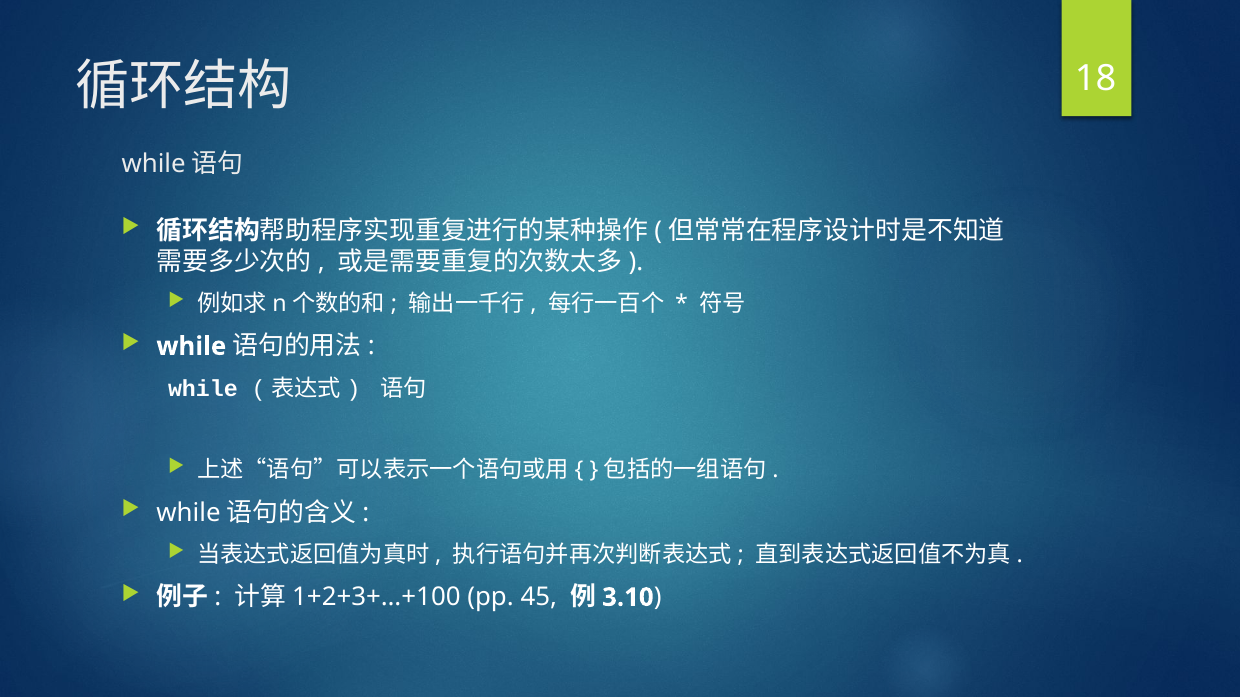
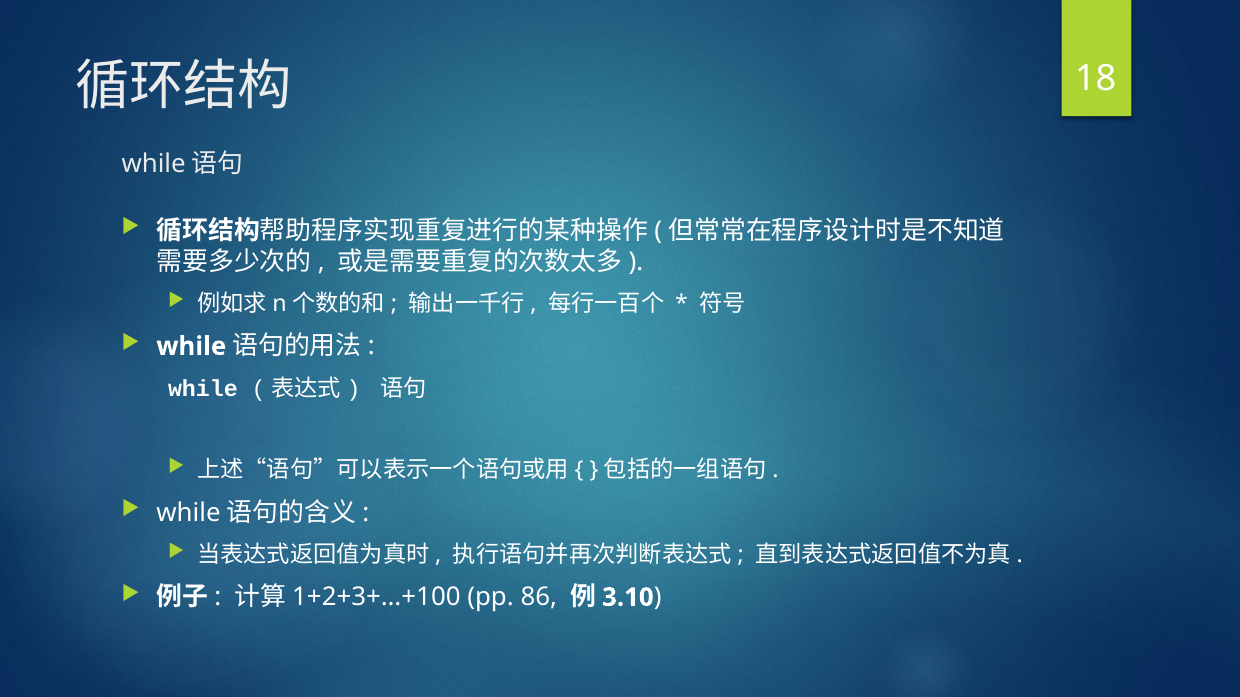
45: 45 -> 86
